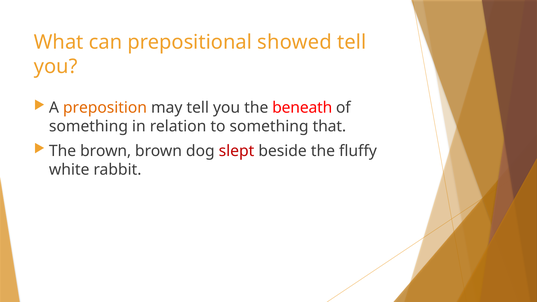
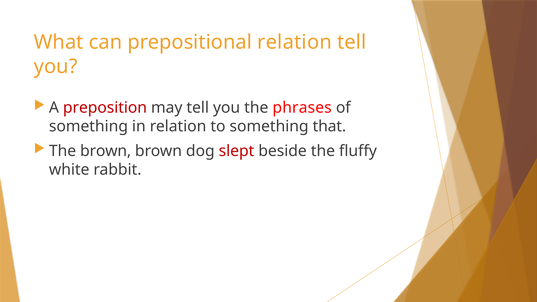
prepositional showed: showed -> relation
preposition colour: orange -> red
beneath: beneath -> phrases
